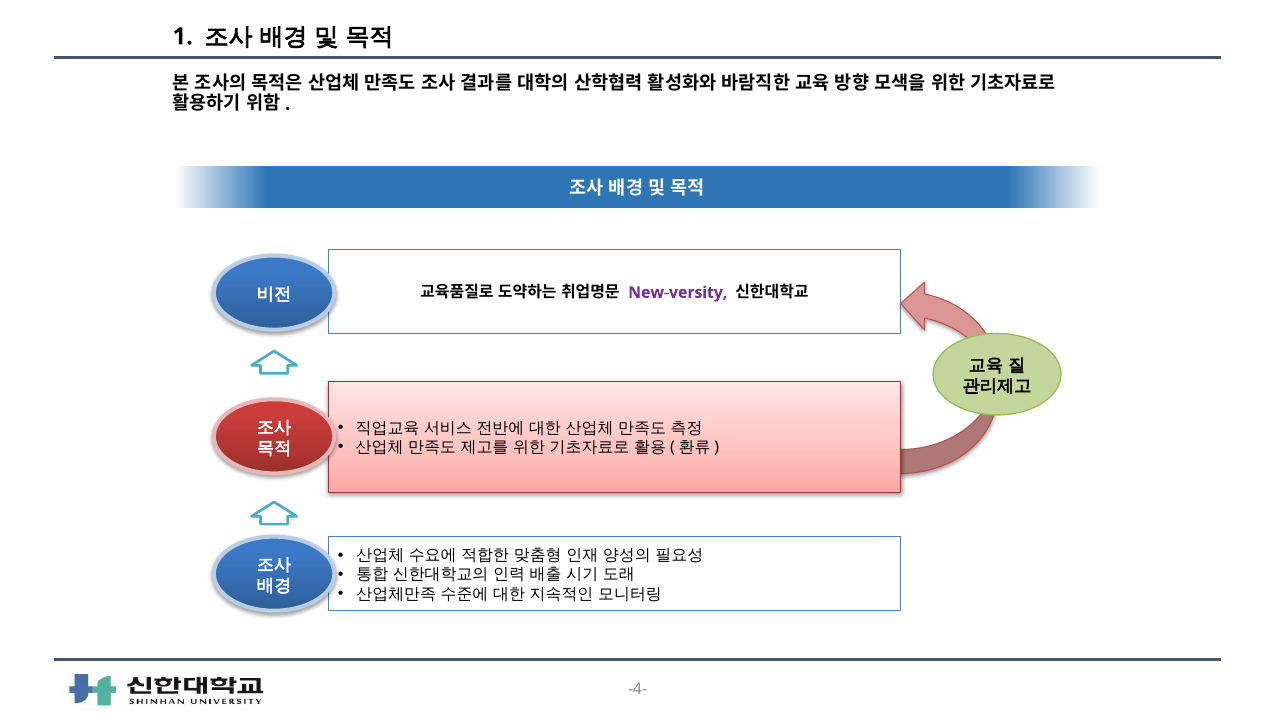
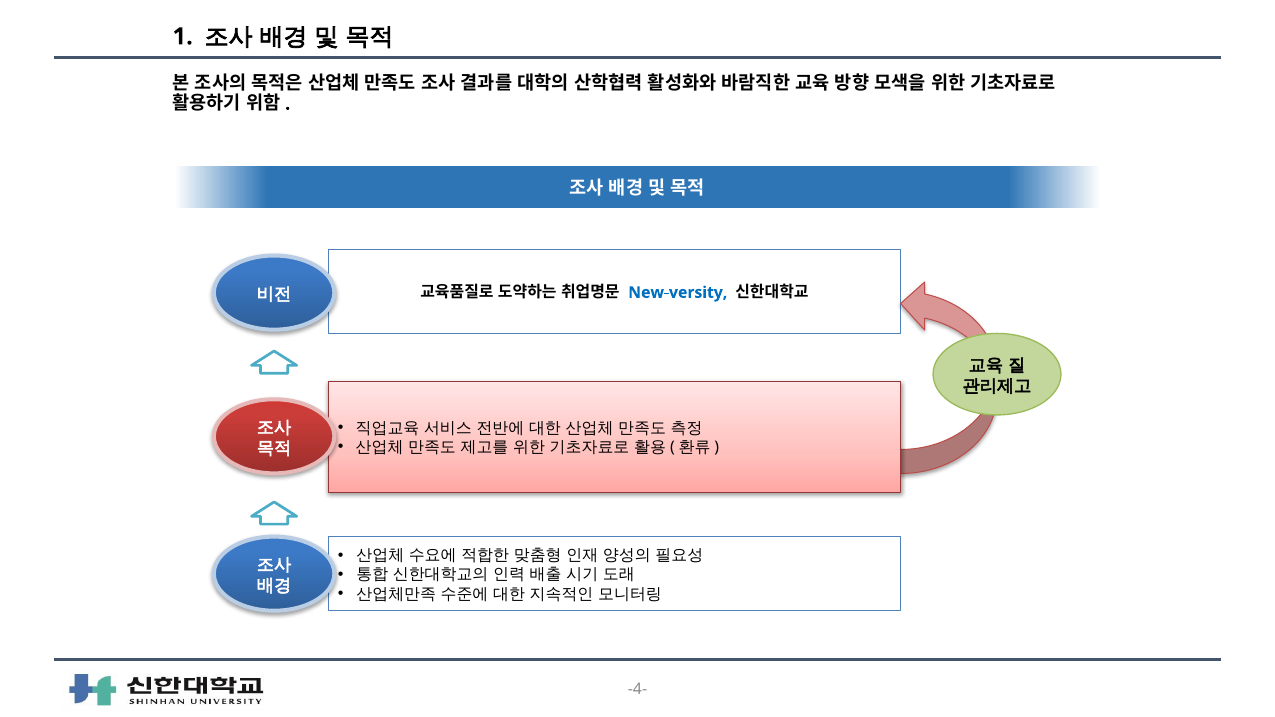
New-versity colour: purple -> blue
